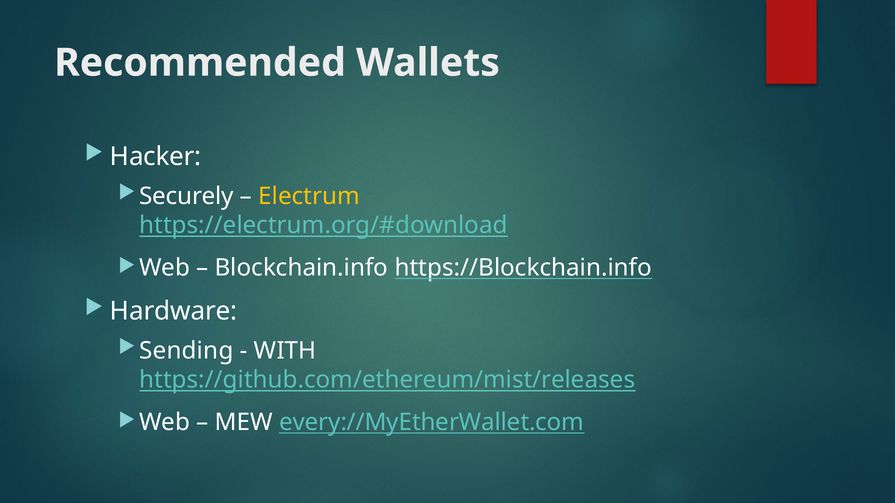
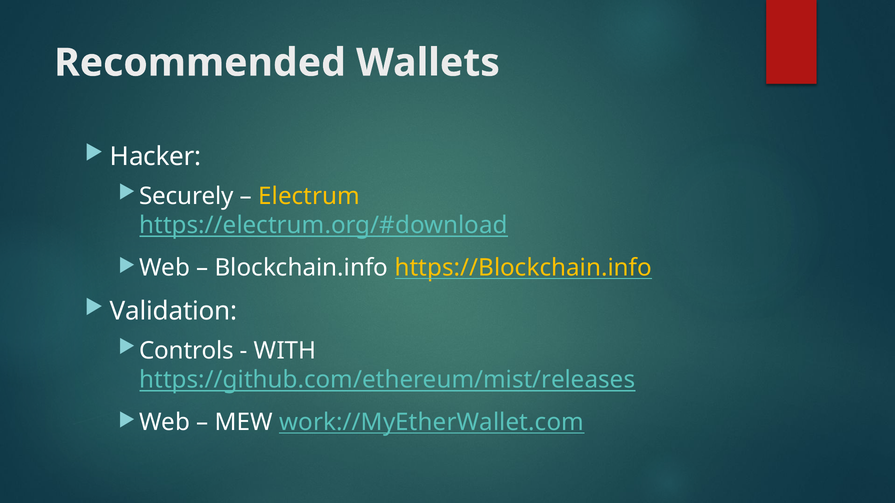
https://Blockchain.info colour: white -> yellow
Hardware: Hardware -> Validation
Sending: Sending -> Controls
every://MyEtherWallet.com: every://MyEtherWallet.com -> work://MyEtherWallet.com
